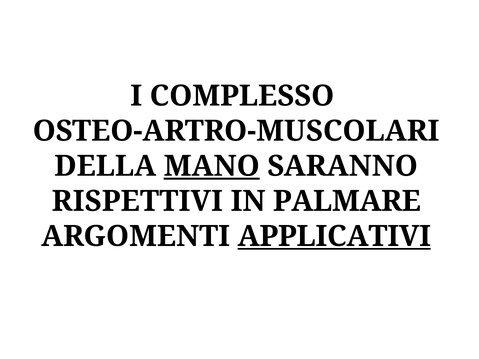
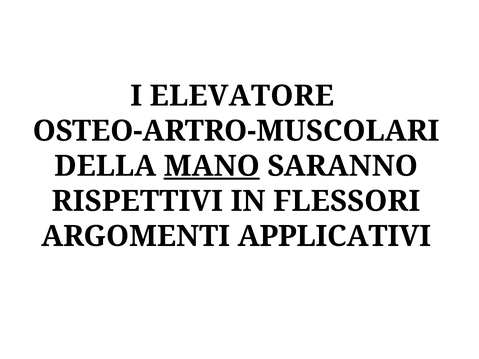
COMPLESSO: COMPLESSO -> ELEVATORE
PALMARE: PALMARE -> FLESSORI
APPLICATIVI underline: present -> none
